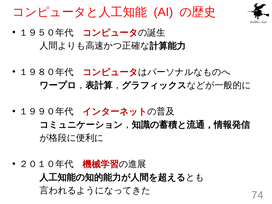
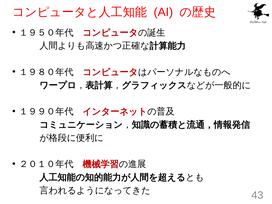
74: 74 -> 43
